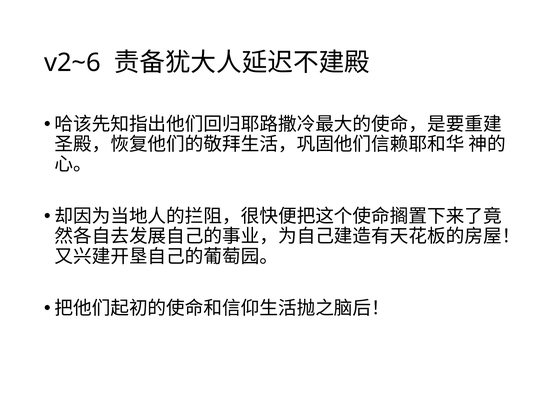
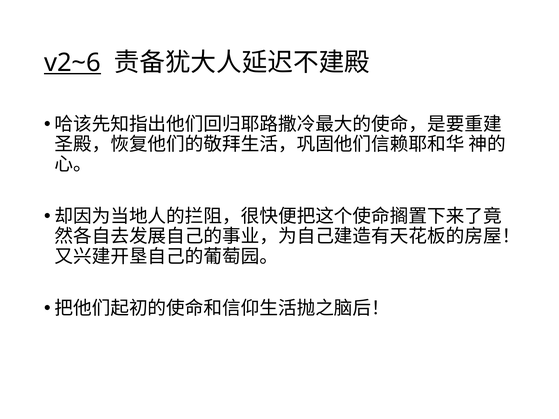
v2~6 underline: none -> present
